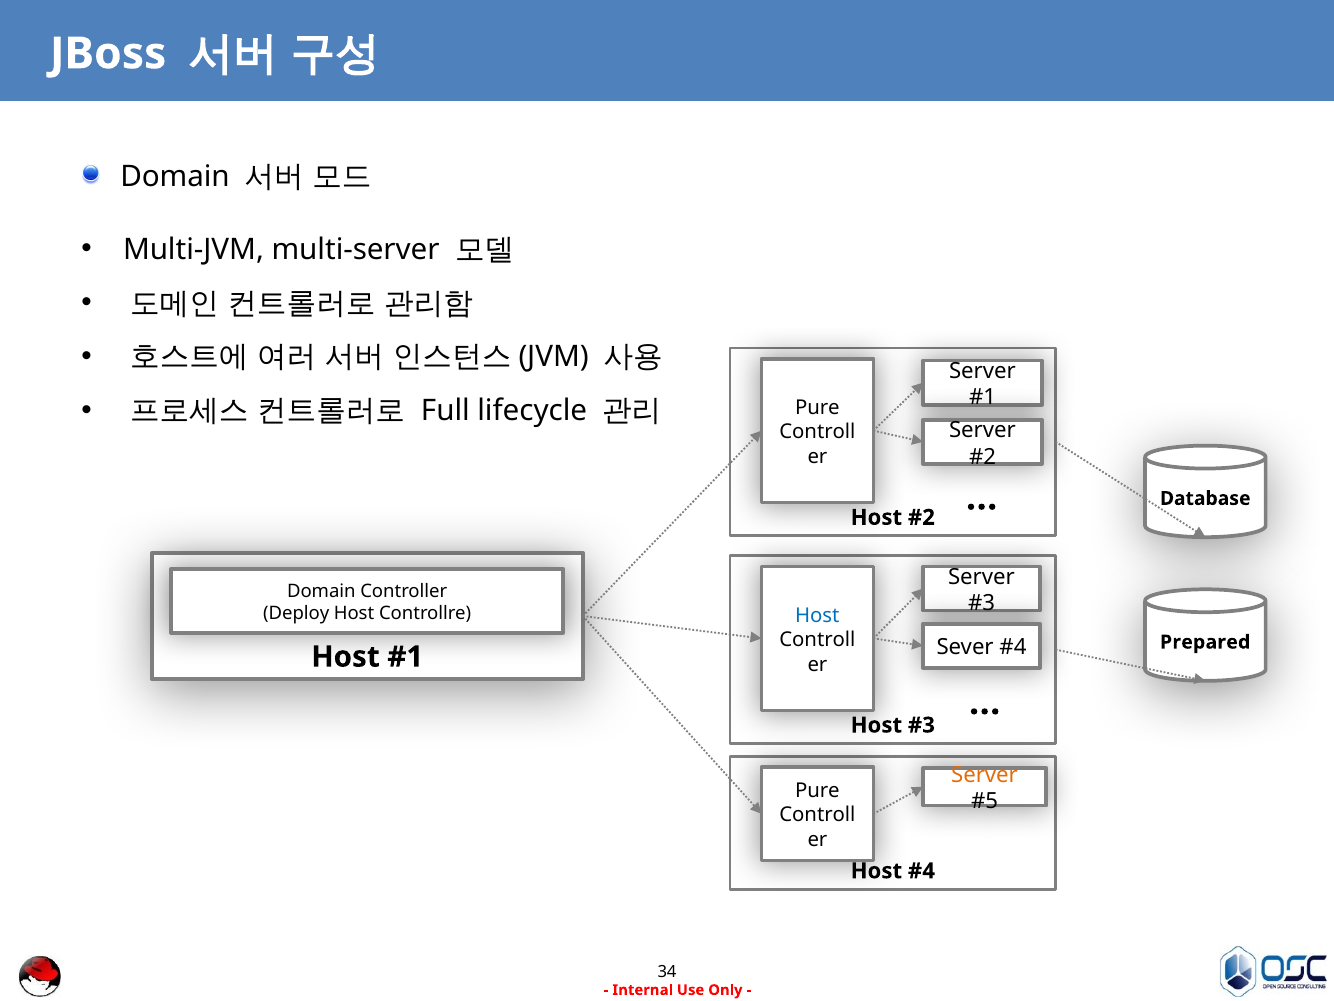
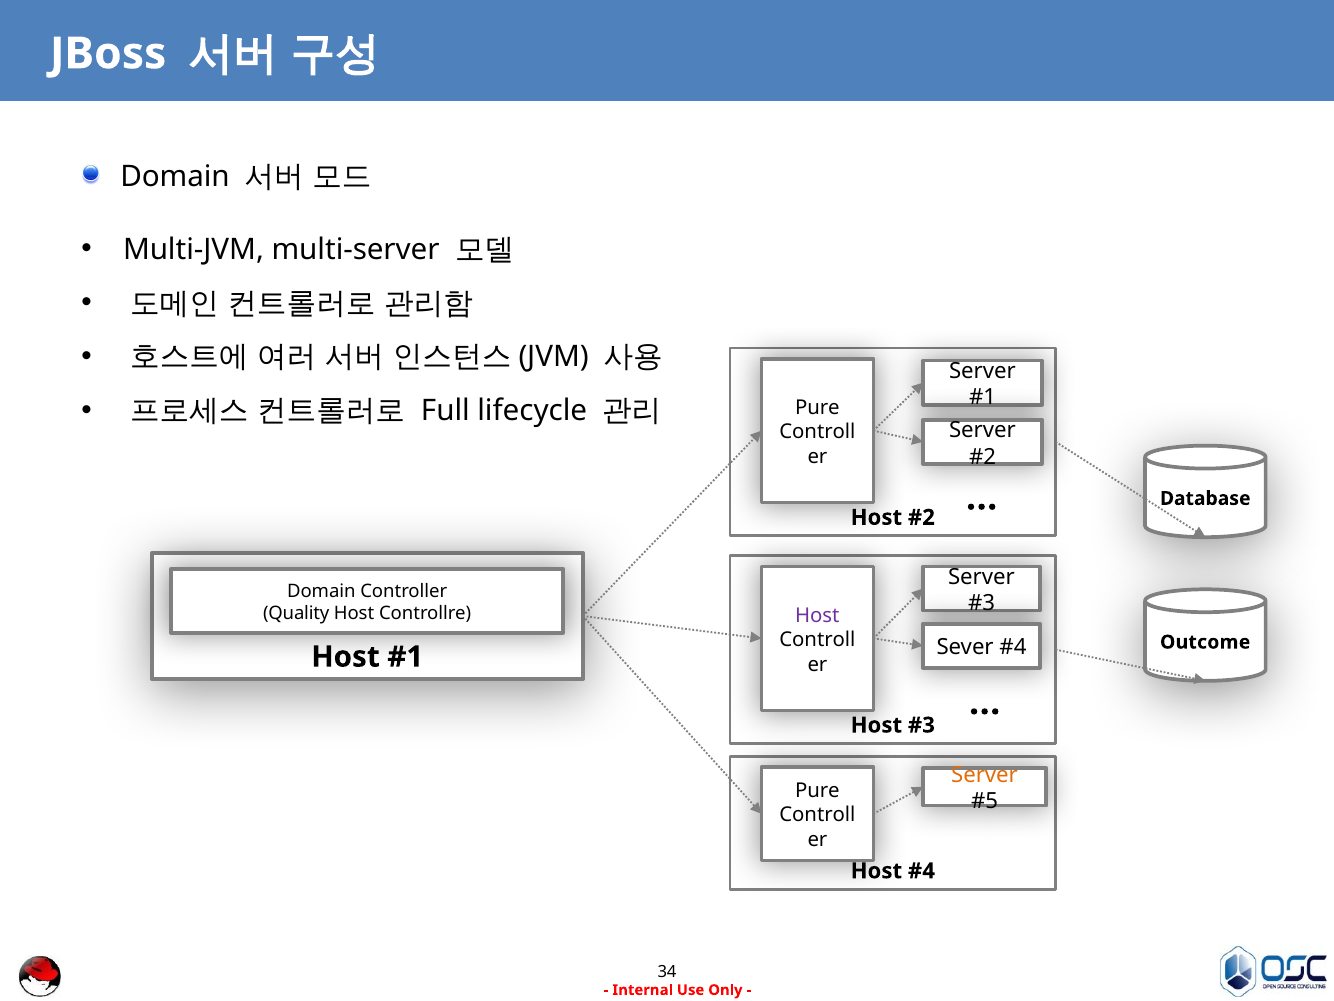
Deploy: Deploy -> Quality
Host at (817, 615) colour: blue -> purple
Prepared: Prepared -> Outcome
